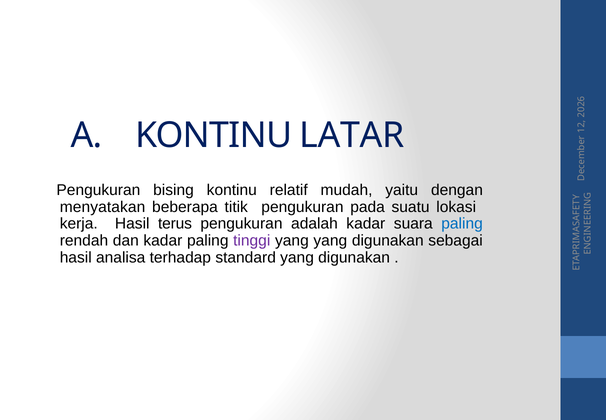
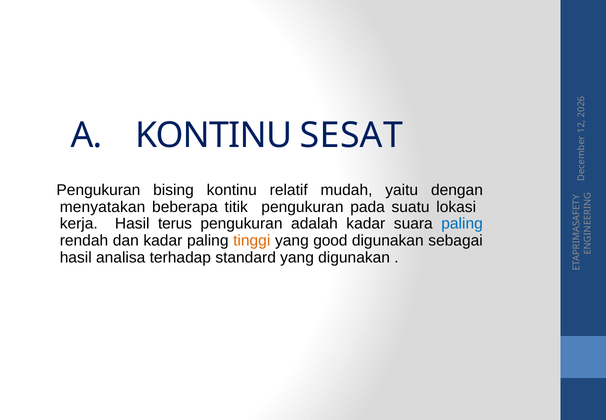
LATAR: LATAR -> SESAT
tinggi colour: purple -> orange
yang yang: yang -> good
